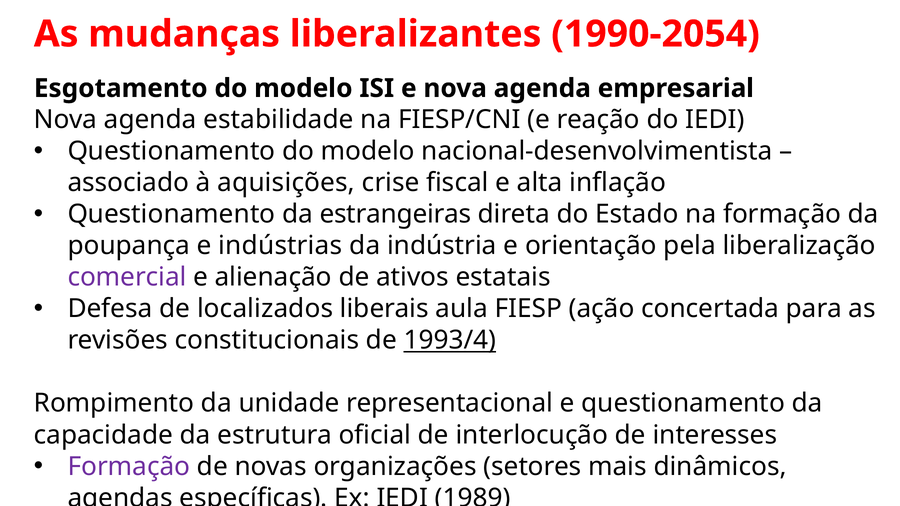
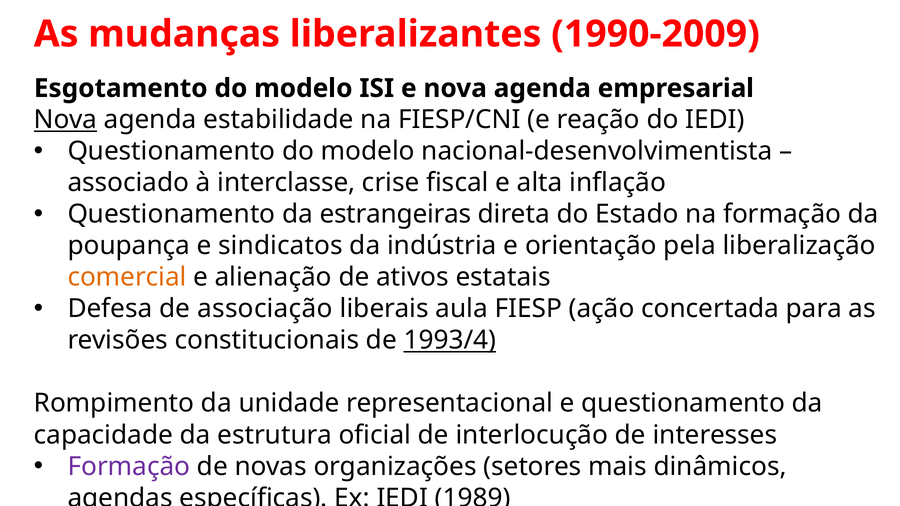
1990-2054: 1990-2054 -> 1990-2009
Nova at (66, 120) underline: none -> present
aquisições: aquisições -> interclasse
indústrias: indústrias -> sindicatos
comercial colour: purple -> orange
localizados: localizados -> associação
